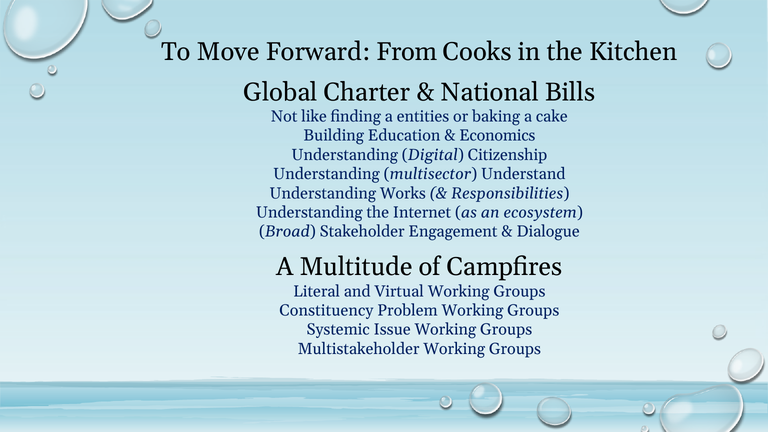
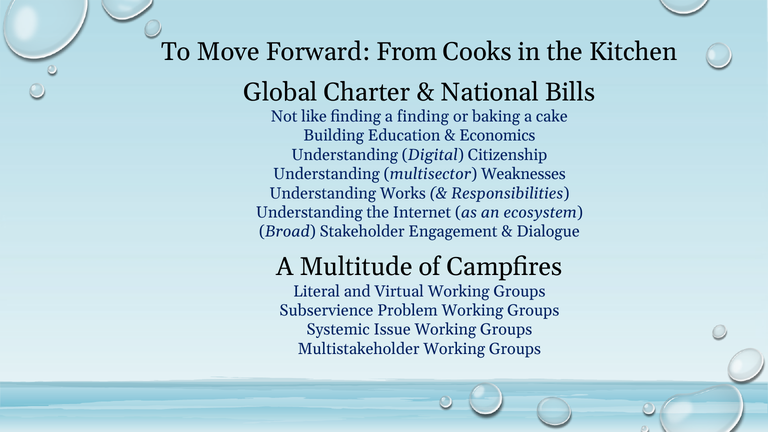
a entities: entities -> finding
Understand: Understand -> Weaknesses
Constituency: Constituency -> Subservience
